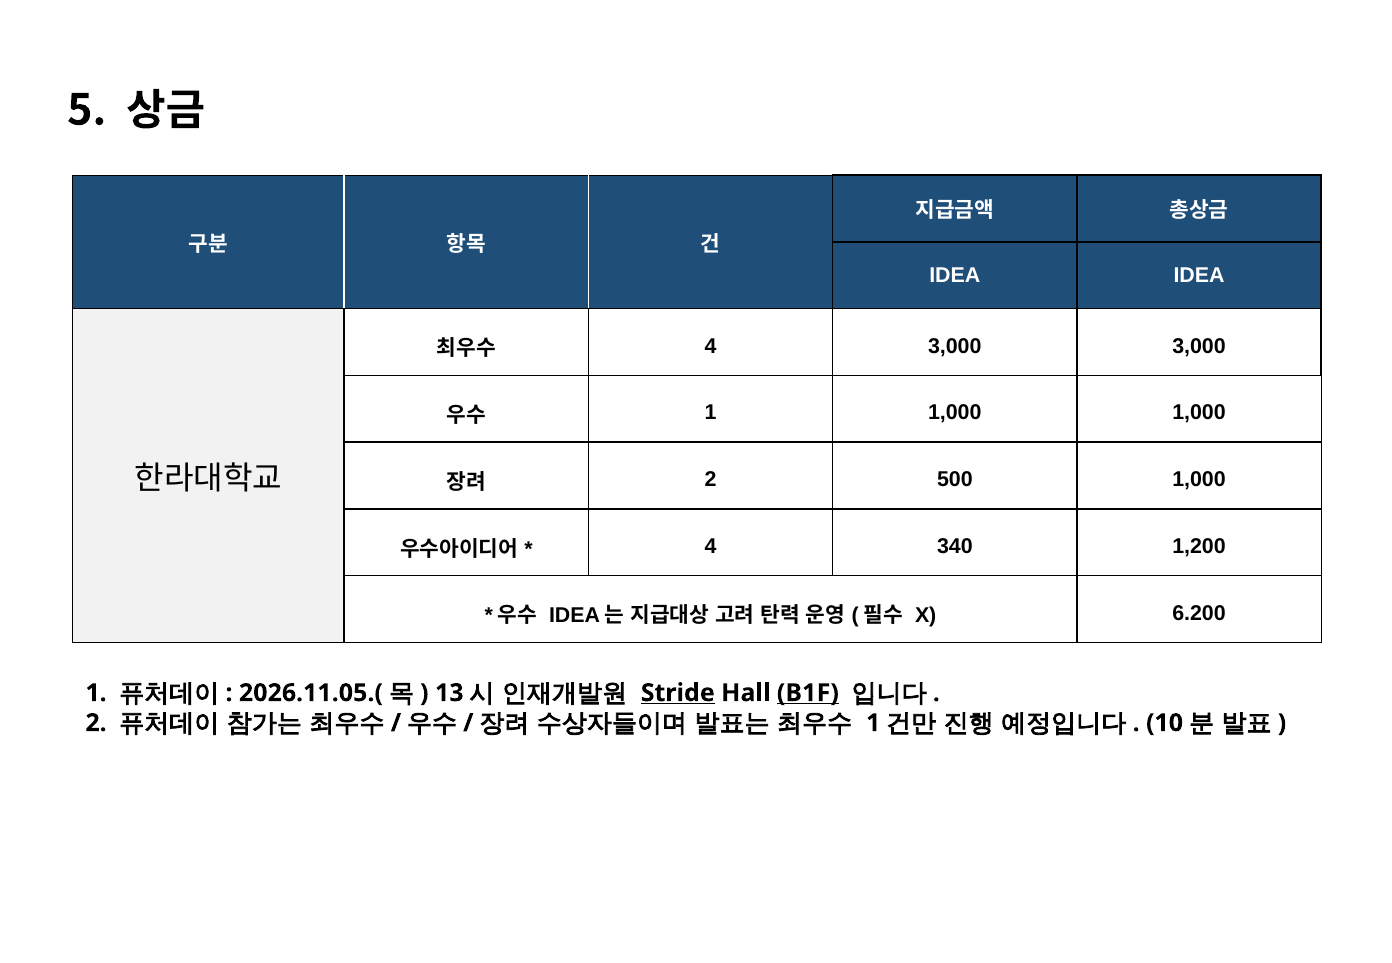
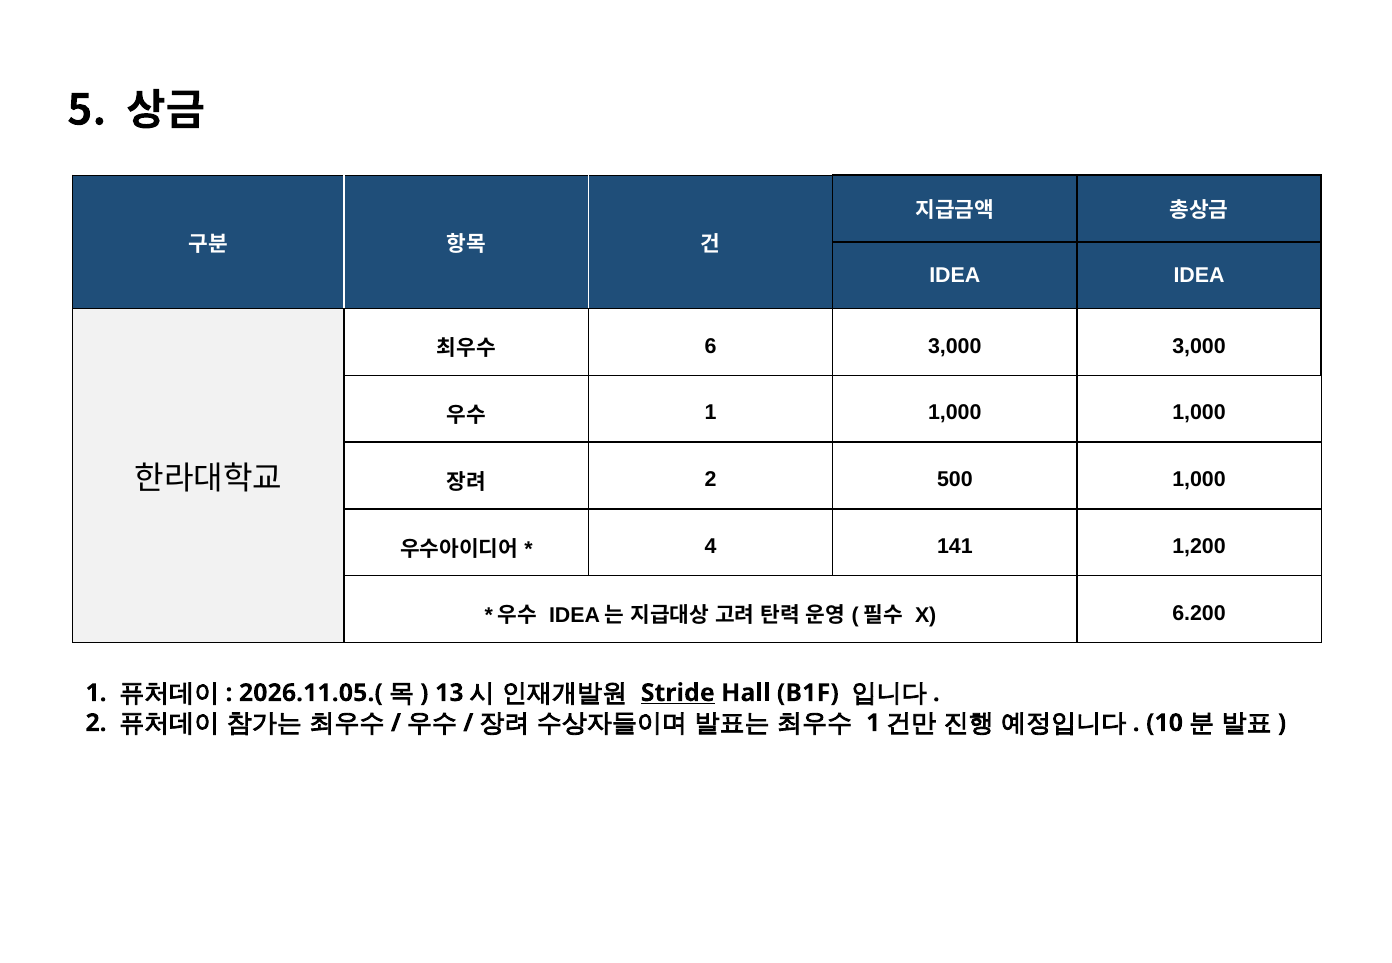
4 at (711, 346): 4 -> 6
340: 340 -> 141
B1F underline: present -> none
